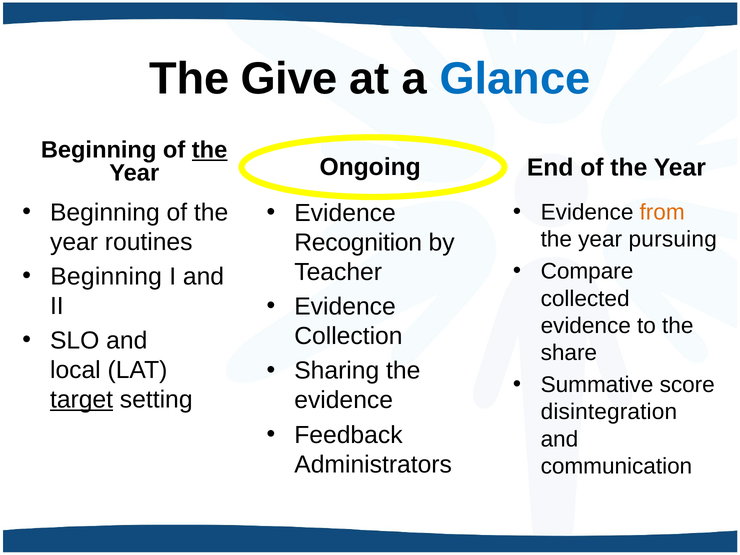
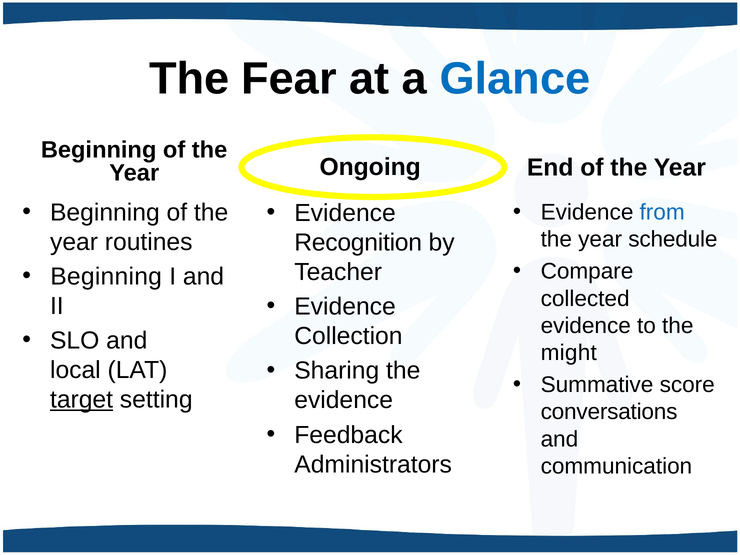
Give: Give -> Fear
the at (210, 150) underline: present -> none
from colour: orange -> blue
pursuing: pursuing -> schedule
share: share -> might
disintegration: disintegration -> conversations
